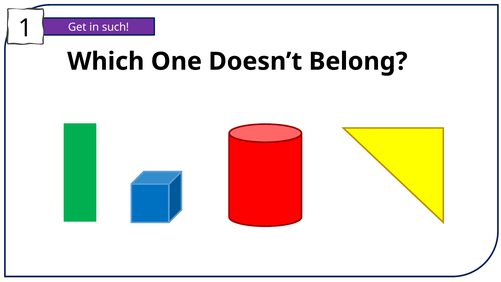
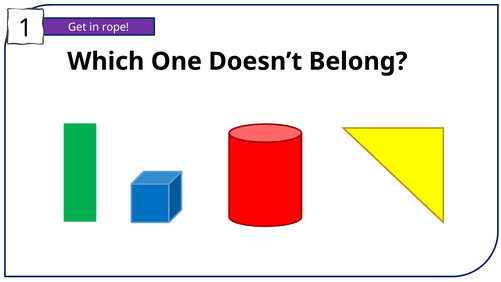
such: such -> rope
